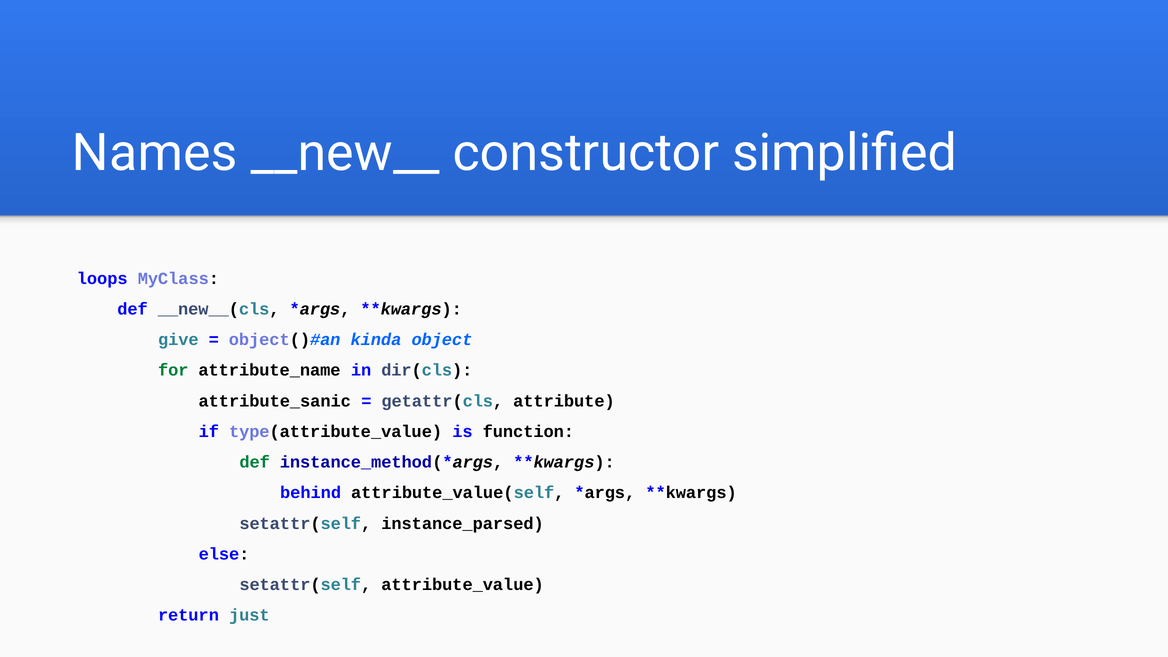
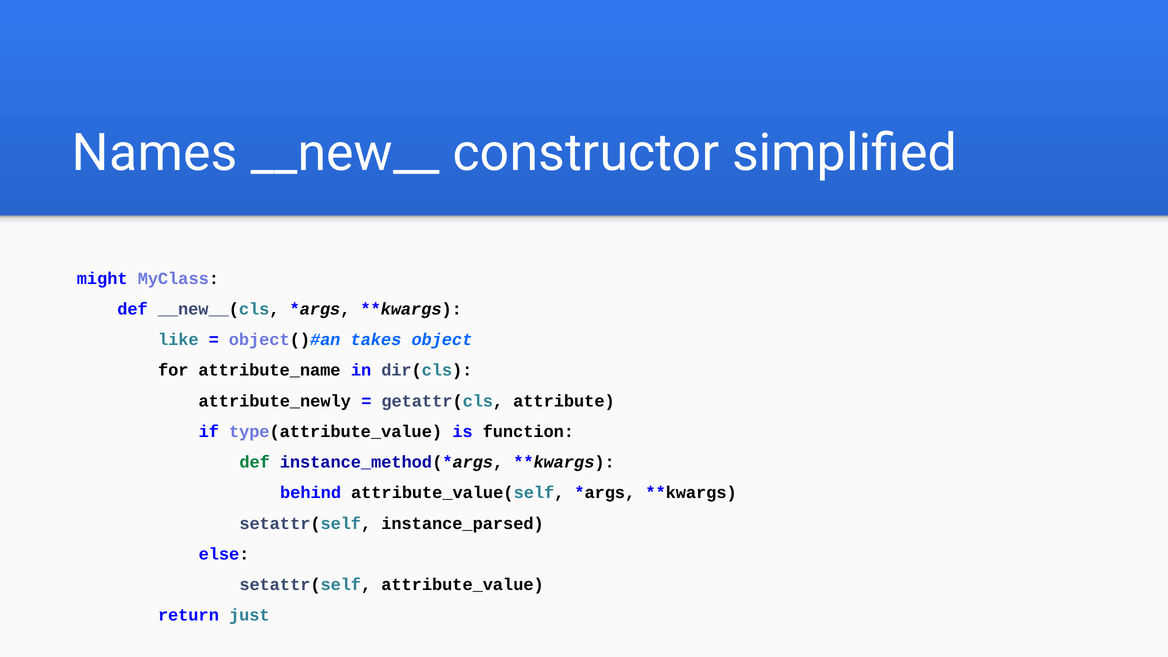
loops: loops -> might
give: give -> like
kinda: kinda -> takes
for colour: green -> black
attribute_sanic: attribute_sanic -> attribute_newly
